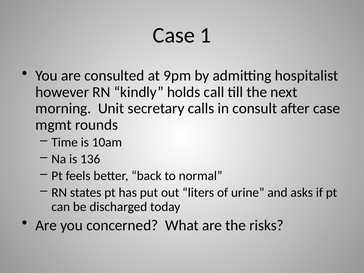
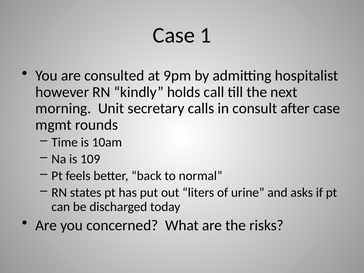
136: 136 -> 109
